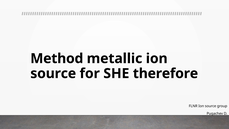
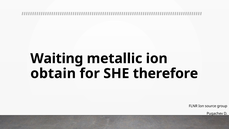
Method: Method -> Waiting
source at (53, 73): source -> obtain
